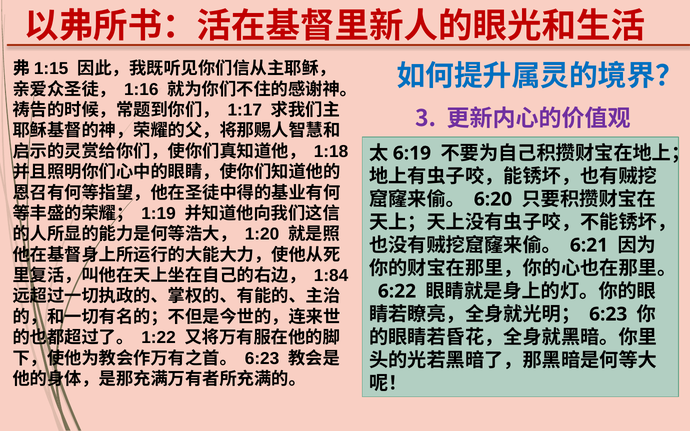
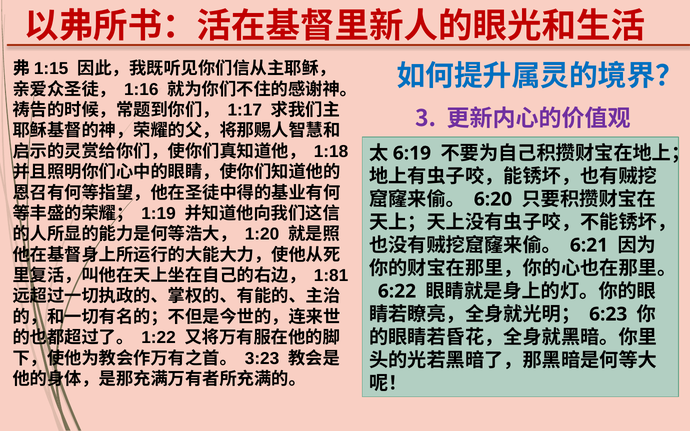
1:84: 1:84 -> 1:81
6:23 at (262, 359): 6:23 -> 3:23
